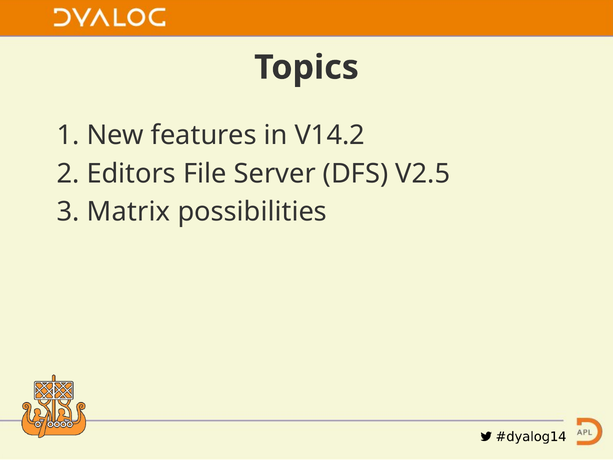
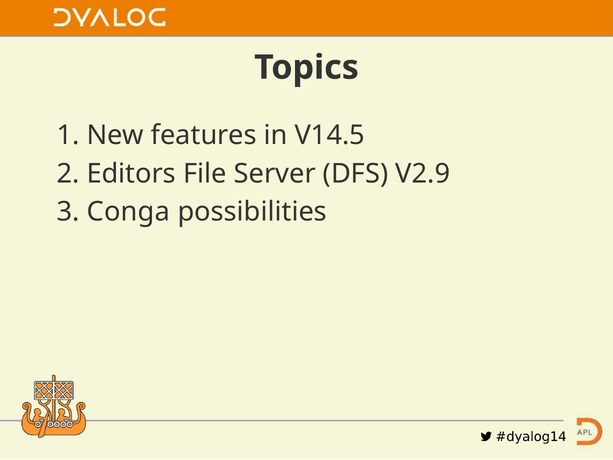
V14.2: V14.2 -> V14.5
V2.5: V2.5 -> V2.9
Matrix: Matrix -> Conga
